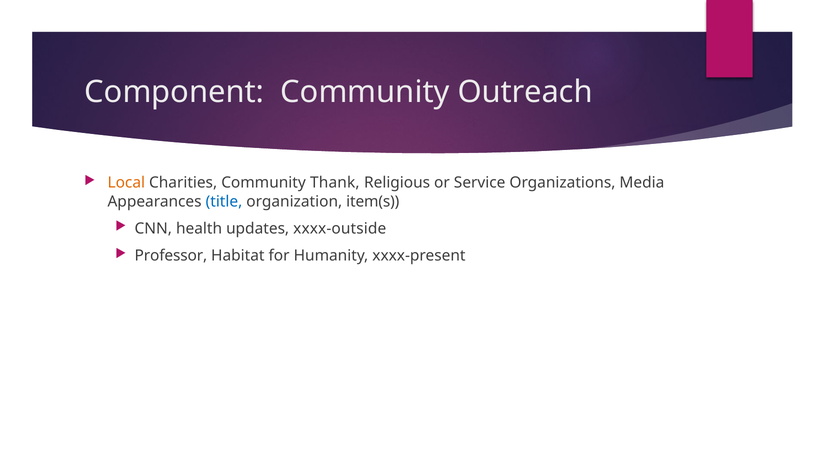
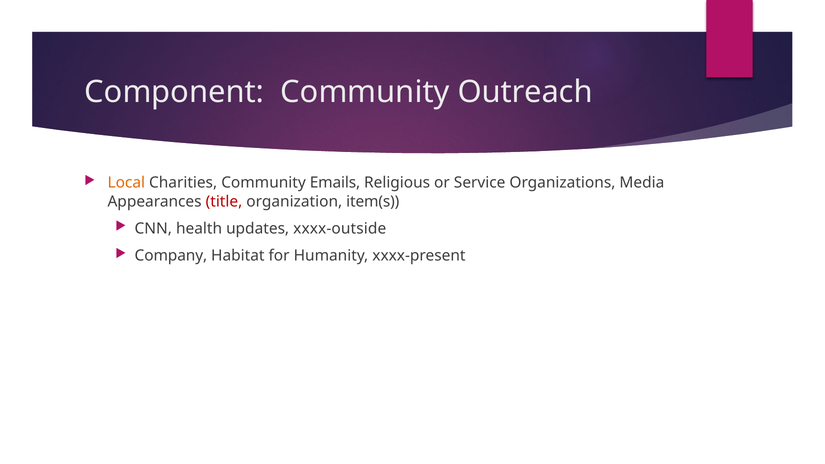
Thank: Thank -> Emails
title colour: blue -> red
Professor: Professor -> Company
